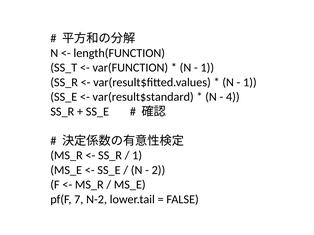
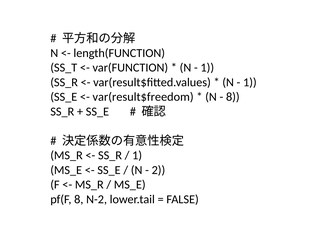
var(result$standard: var(result$standard -> var(result$freedom
4 at (233, 97): 4 -> 8
pf(F 7: 7 -> 8
